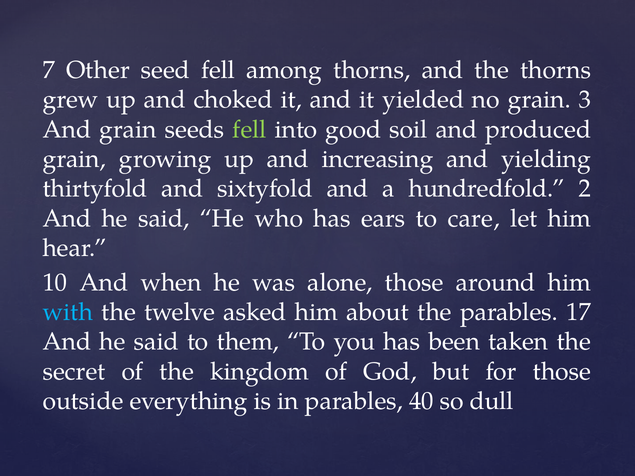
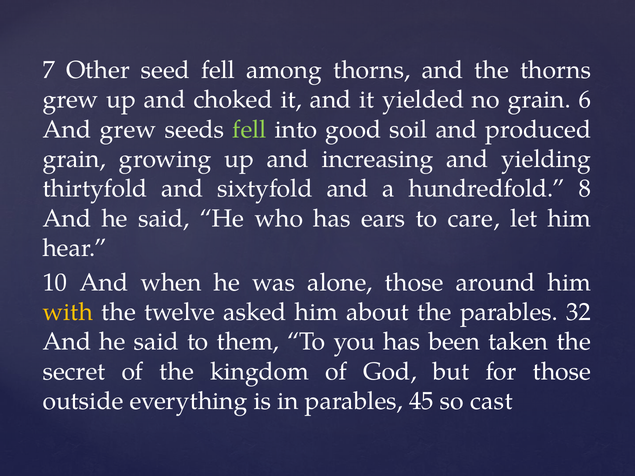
3: 3 -> 6
And grain: grain -> grew
2: 2 -> 8
with colour: light blue -> yellow
17: 17 -> 32
40: 40 -> 45
dull: dull -> cast
